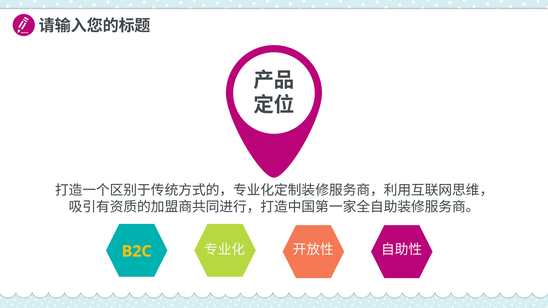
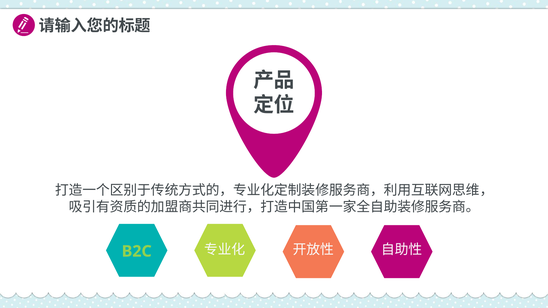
B2C colour: yellow -> light green
